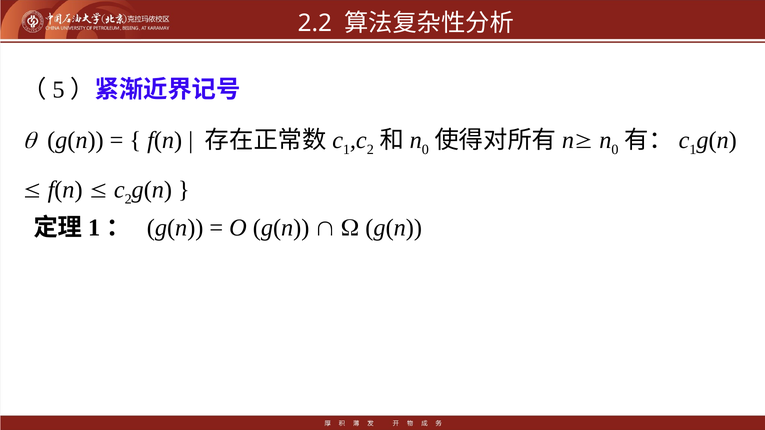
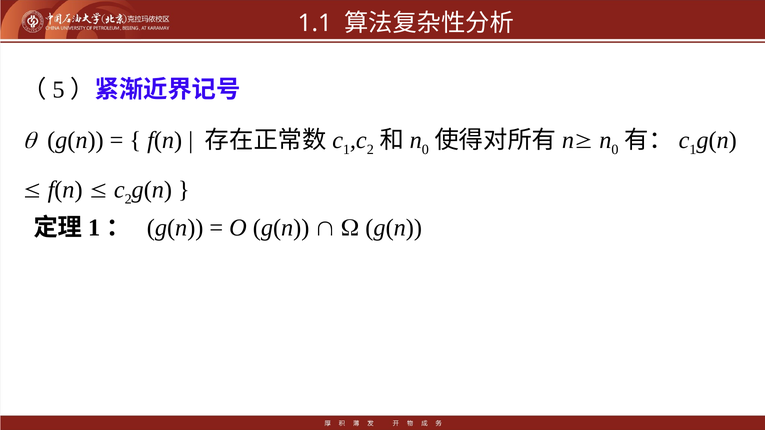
2.2: 2.2 -> 1.1
